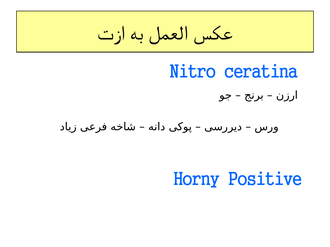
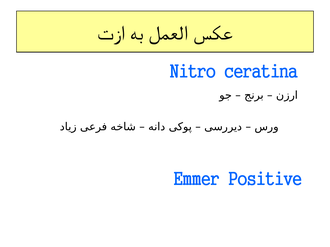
Horny: Horny -> Emmer
